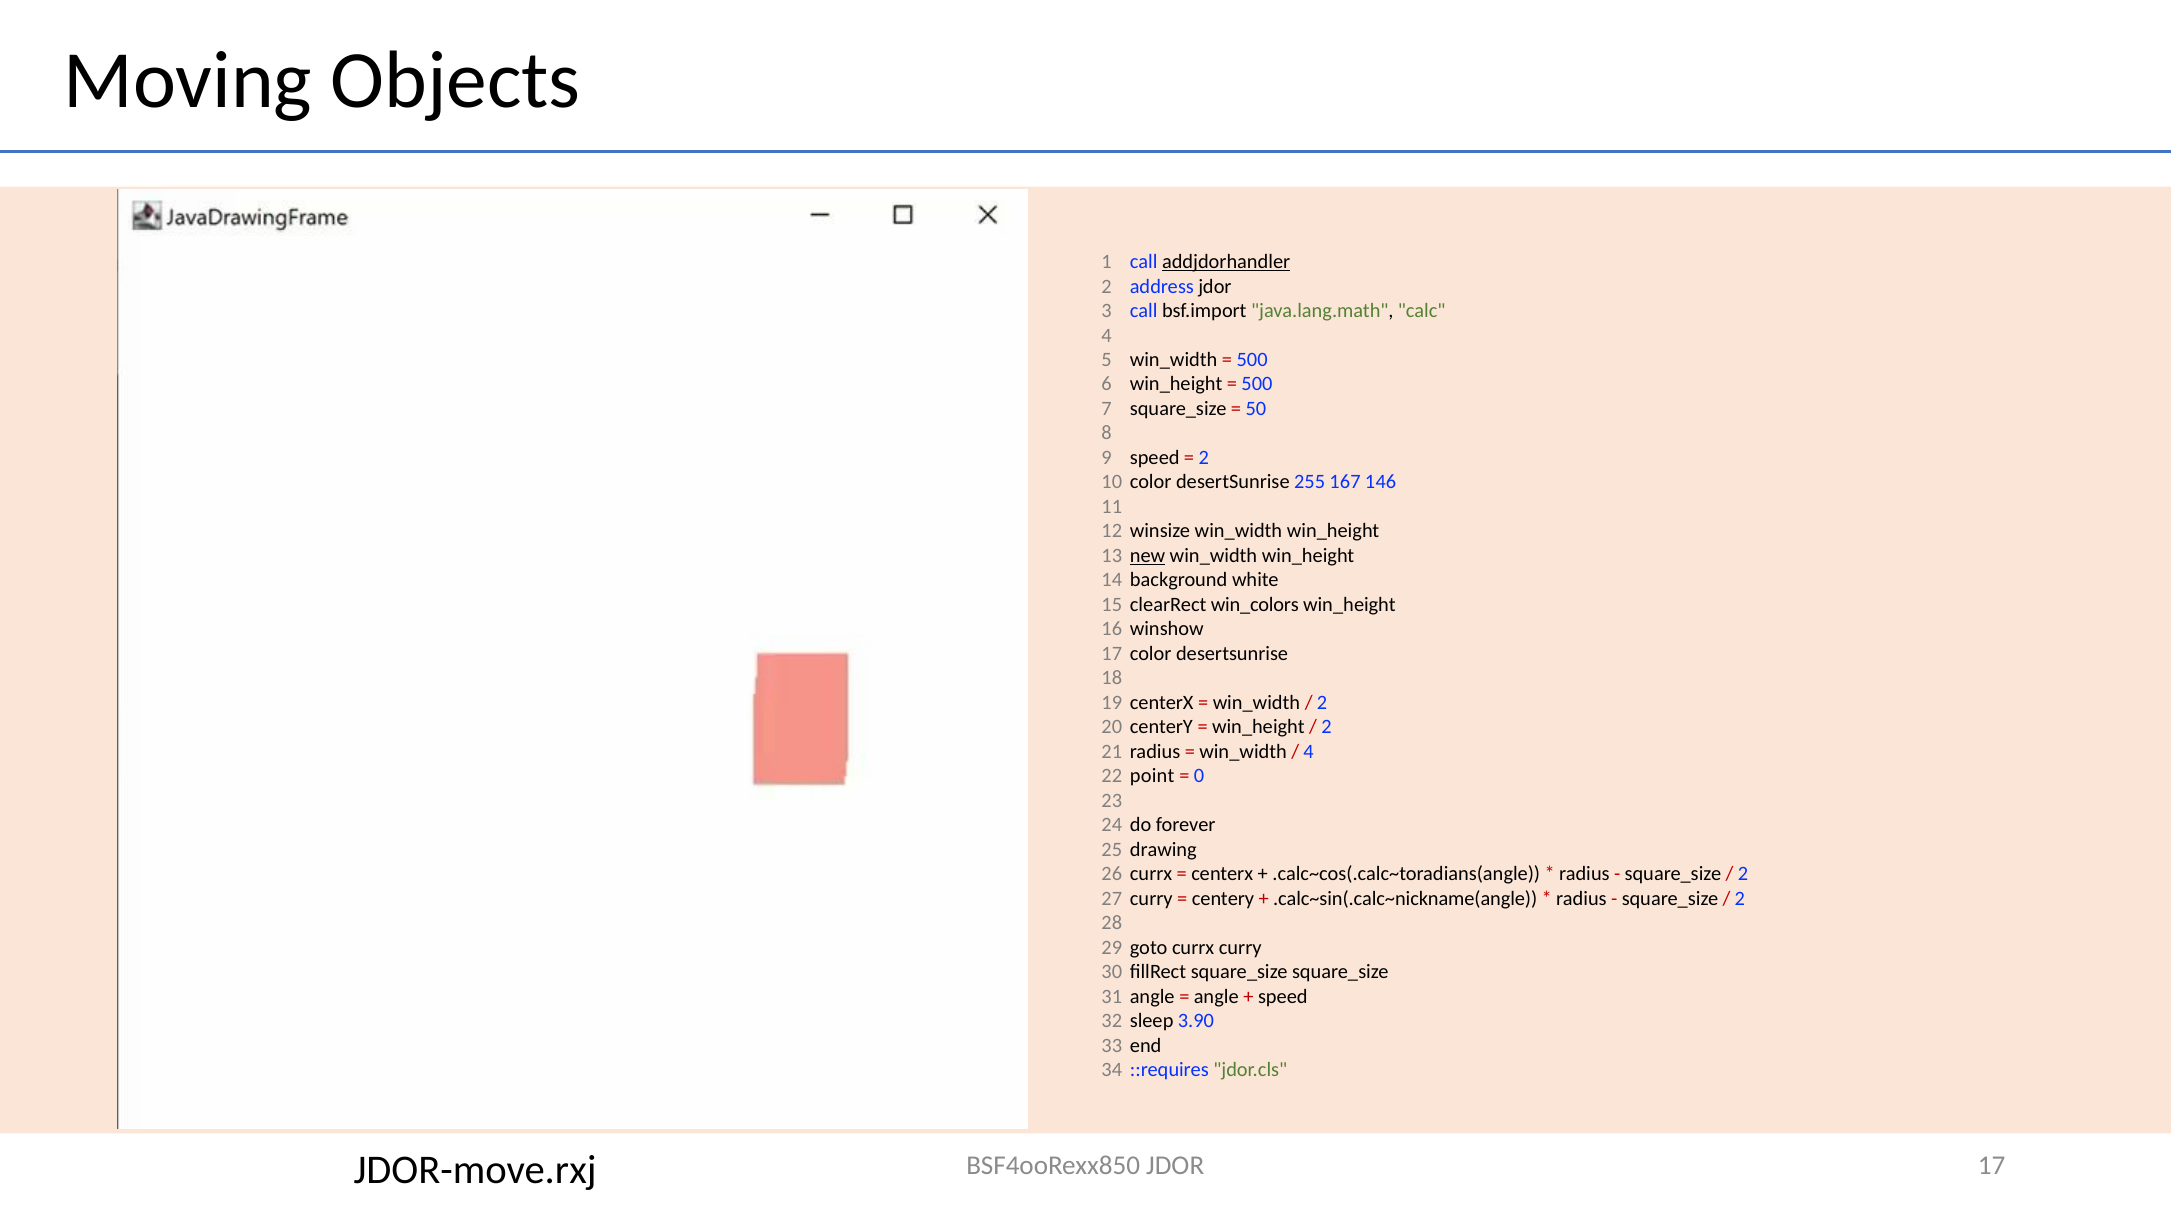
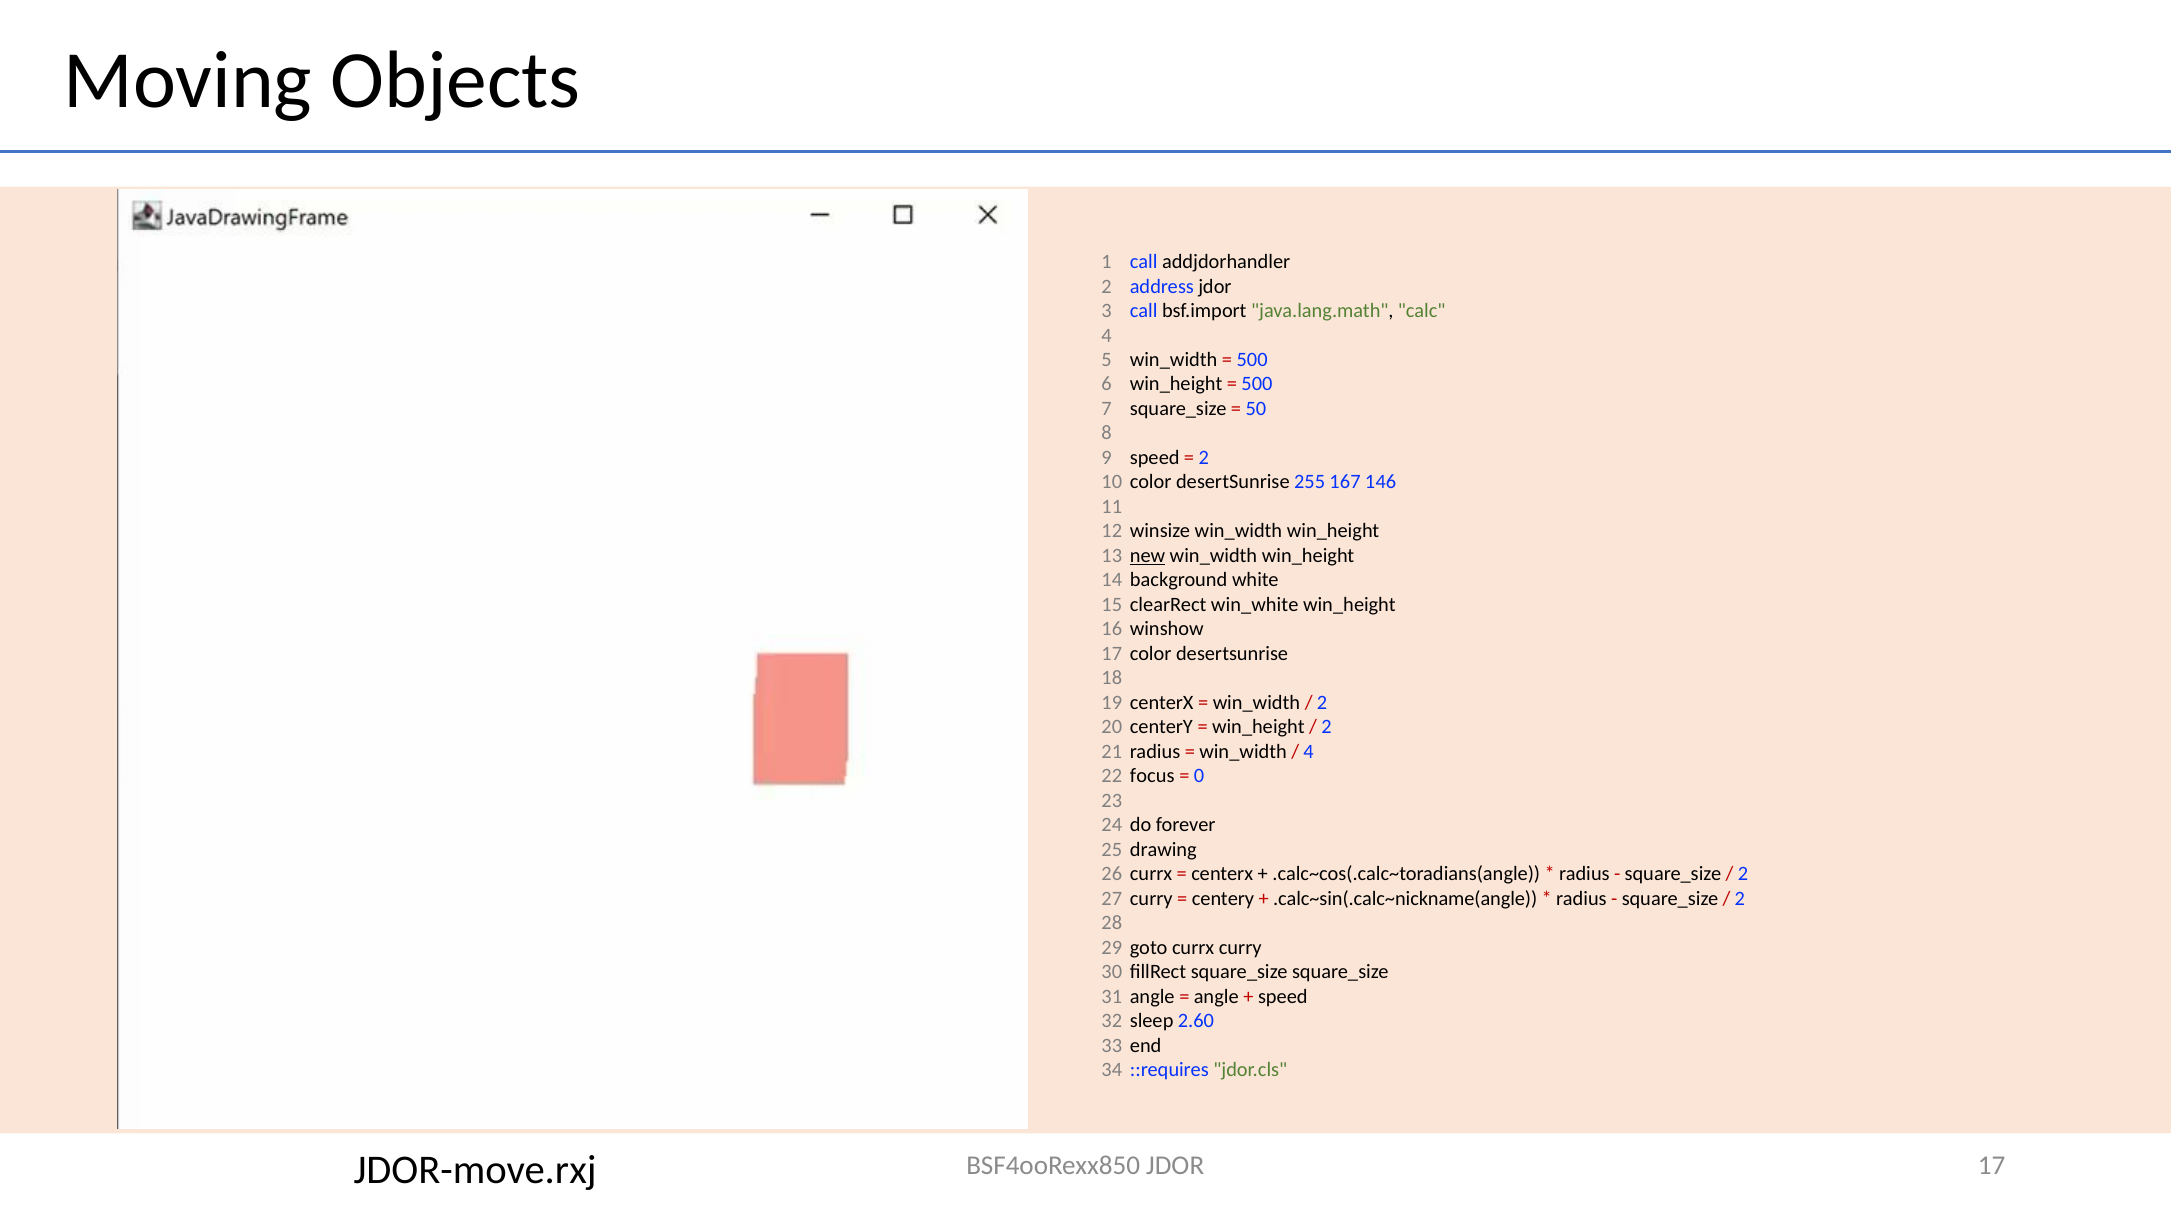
addjdorhandler underline: present -> none
win_colors: win_colors -> win_white
point: point -> focus
3.90: 3.90 -> 2.60
